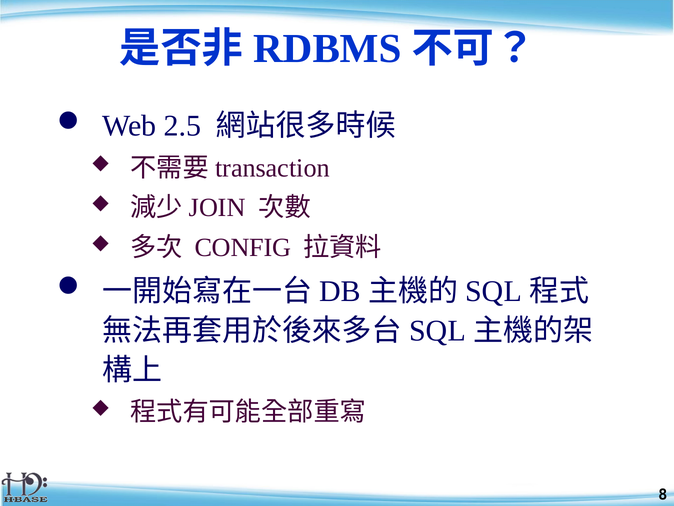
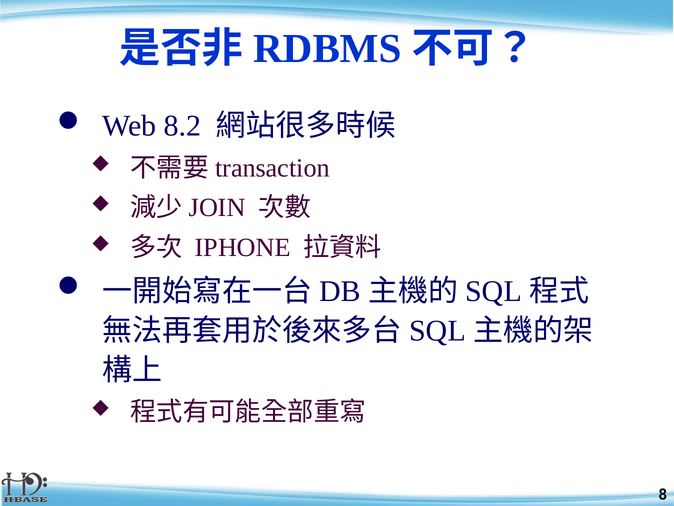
2.5: 2.5 -> 8.2
CONFIG: CONFIG -> IPHONE
